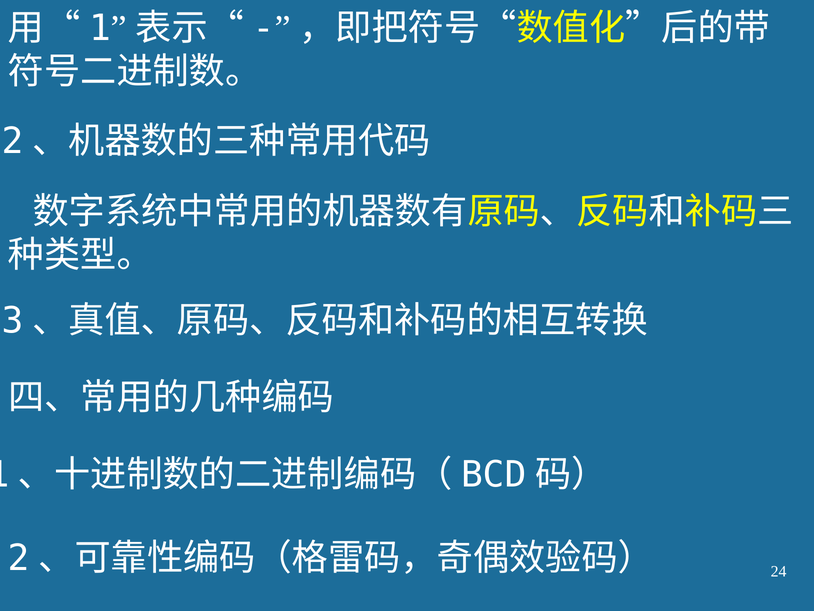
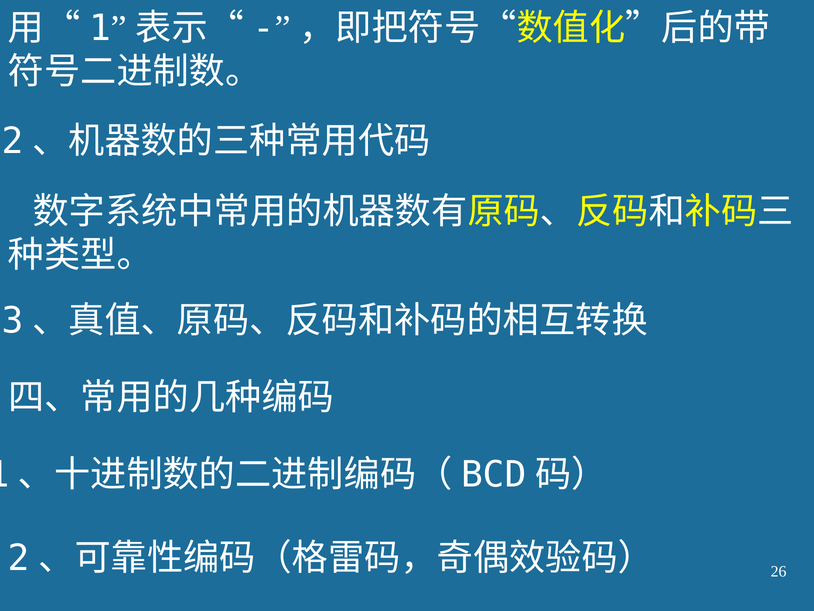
24: 24 -> 26
